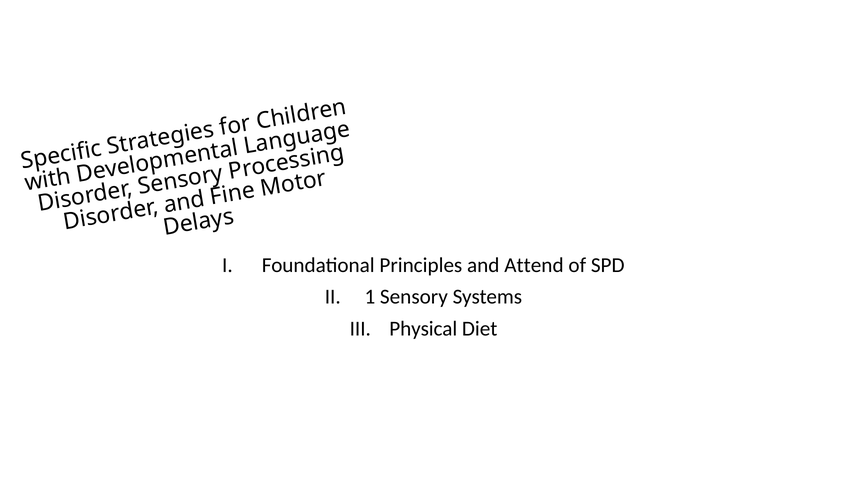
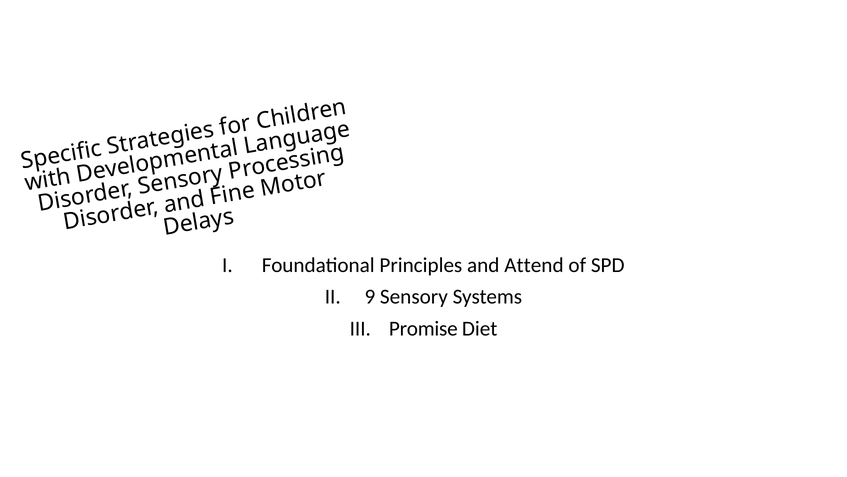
1: 1 -> 9
Physical: Physical -> Promise
